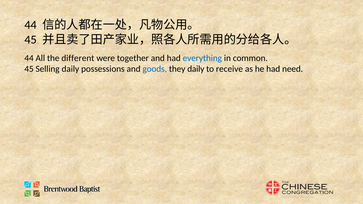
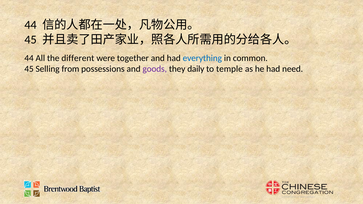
Selling daily: daily -> from
goods colour: blue -> purple
receive: receive -> temple
